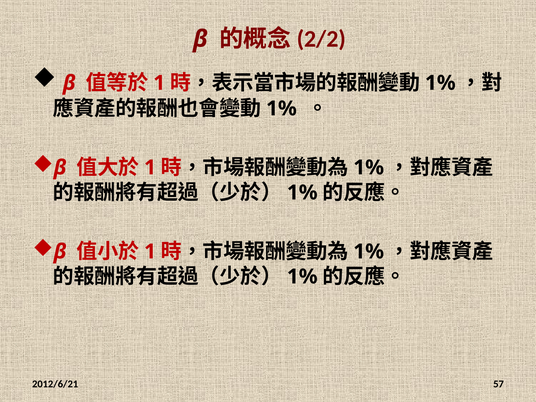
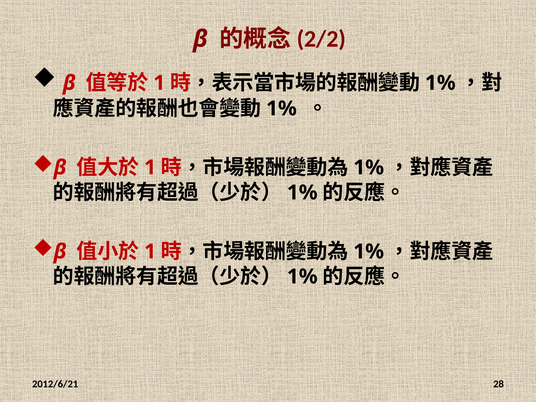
57: 57 -> 28
